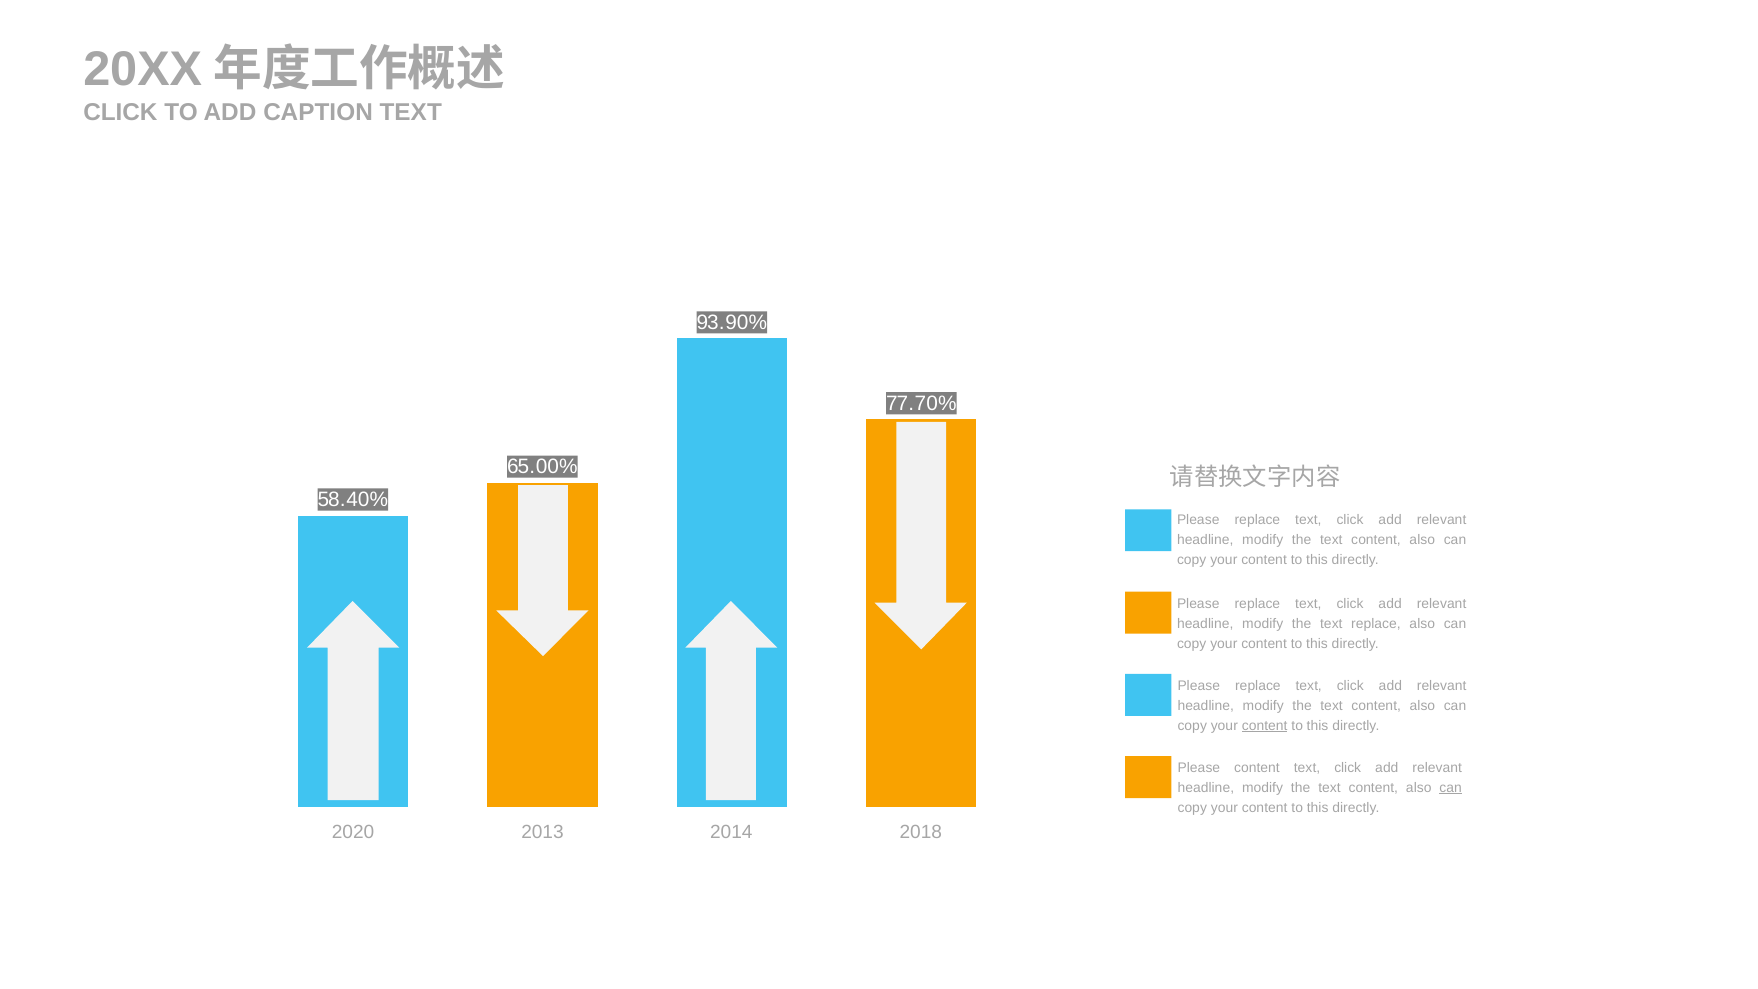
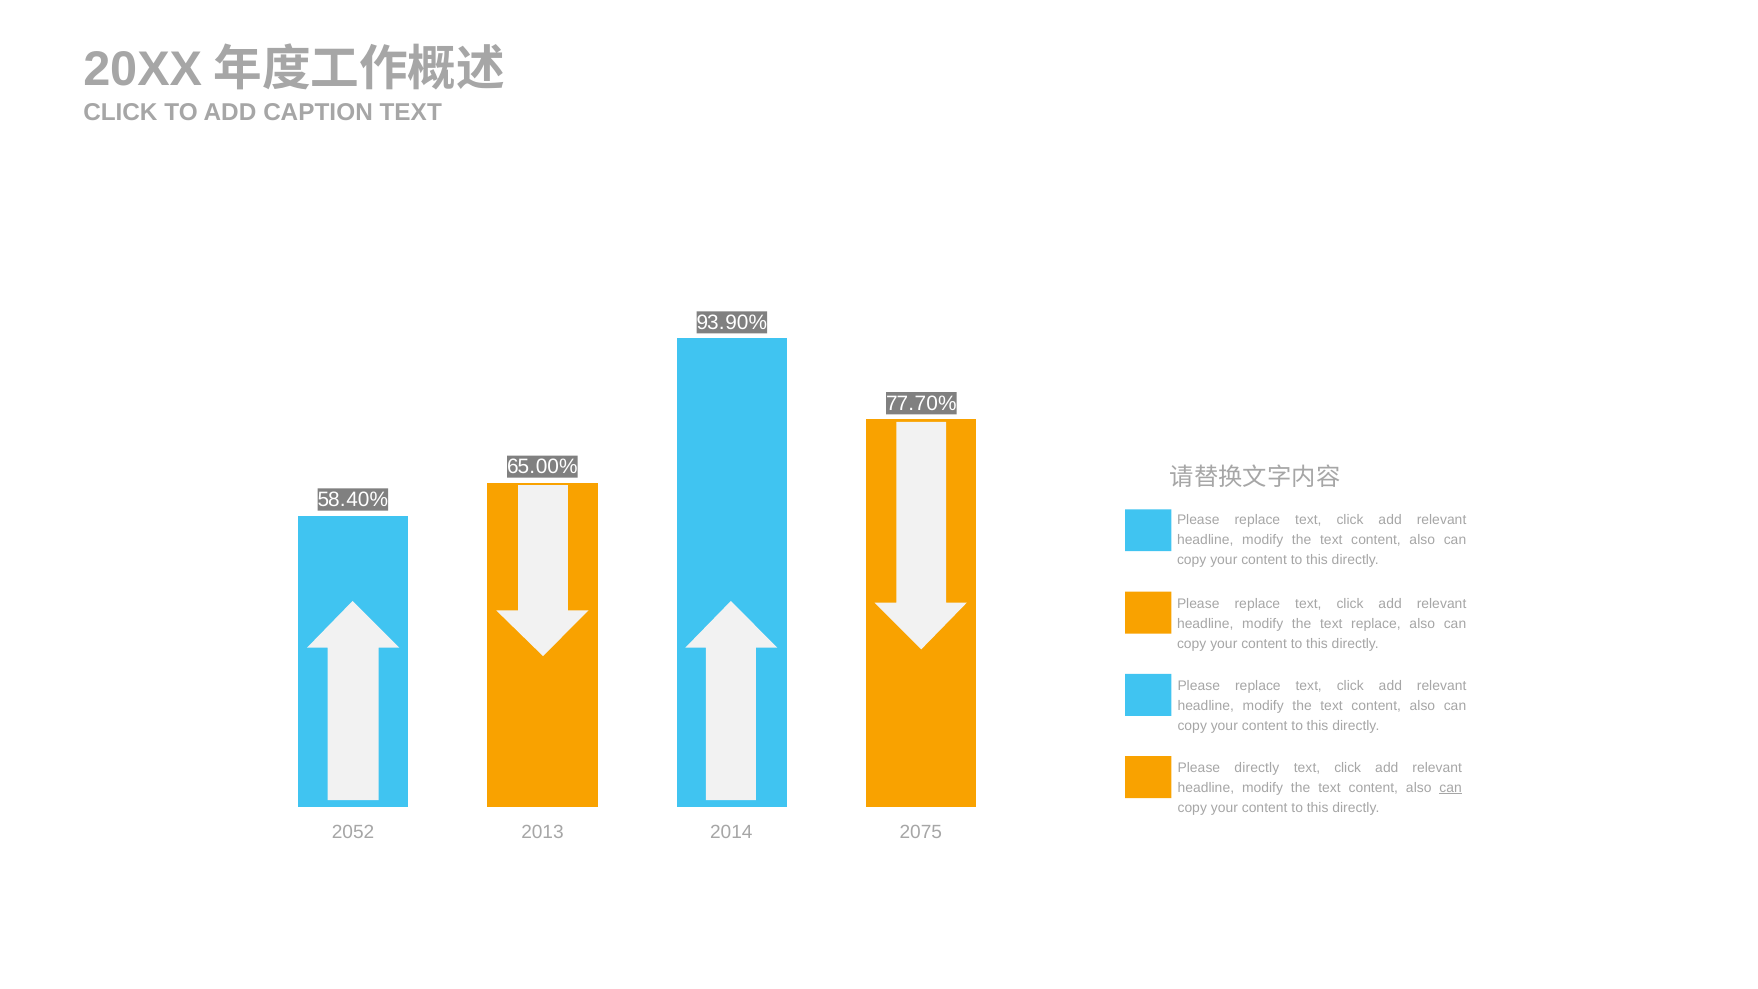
content at (1265, 726) underline: present -> none
Please content: content -> directly
2020: 2020 -> 2052
2018: 2018 -> 2075
